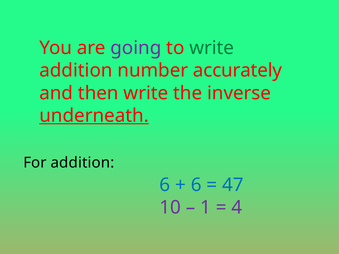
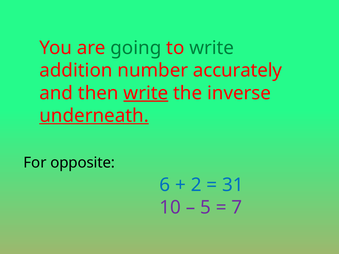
going colour: purple -> green
write at (146, 93) underline: none -> present
For addition: addition -> opposite
6 at (196, 185): 6 -> 2
47: 47 -> 31
1: 1 -> 5
4: 4 -> 7
